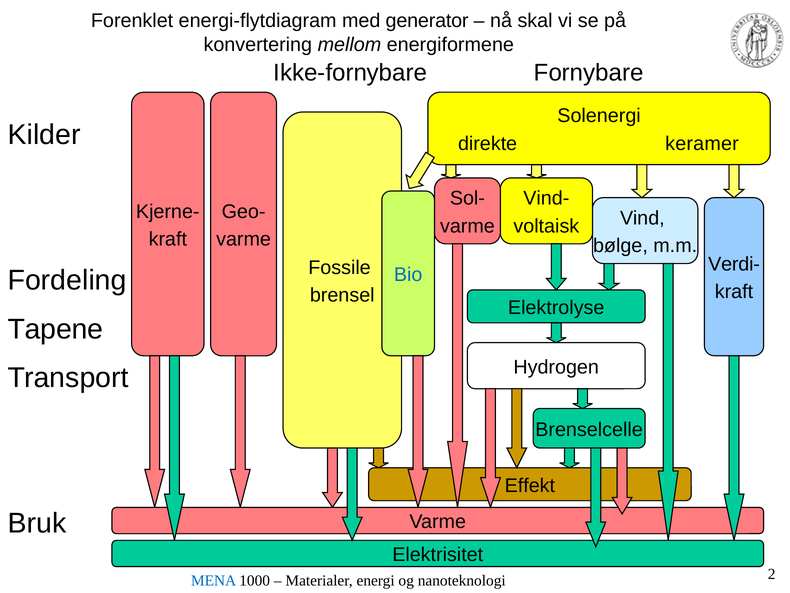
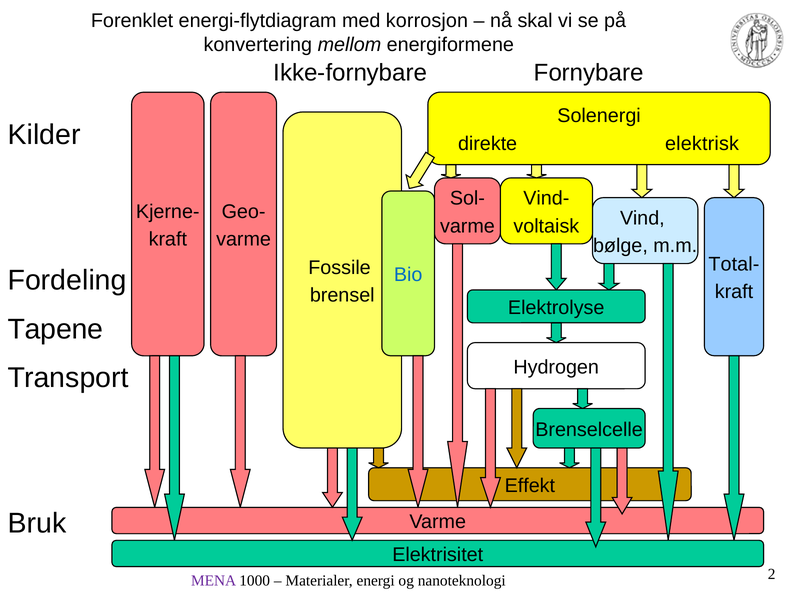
generator: generator -> korrosjon
keramer: keramer -> elektrisk
Verdi-: Verdi- -> Total-
MENA colour: blue -> purple
